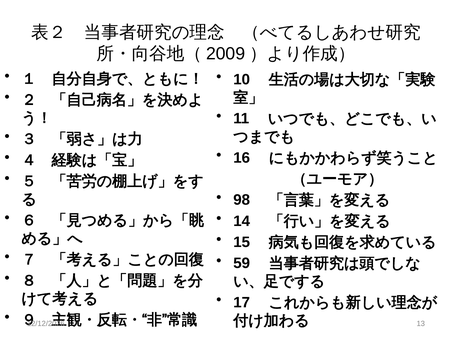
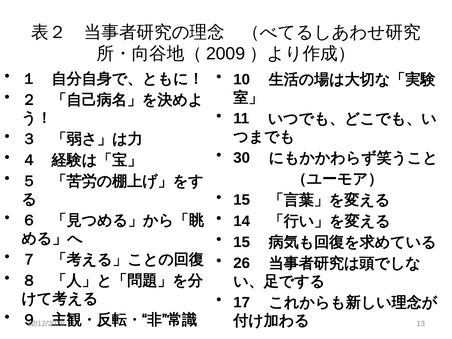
16: 16 -> 30
98 at (242, 200): 98 -> 15
59: 59 -> 26
